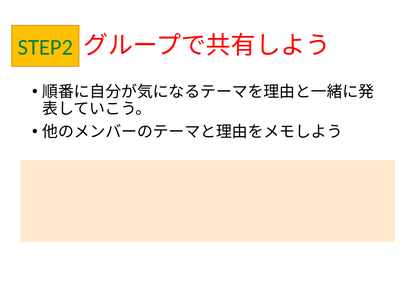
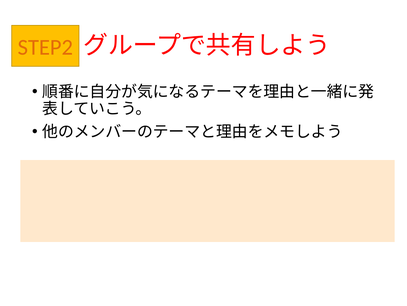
STEP2 colour: green -> orange
